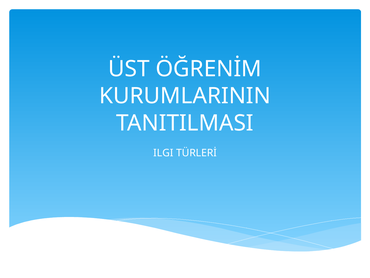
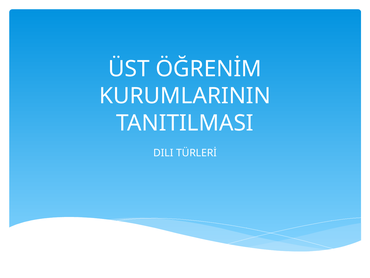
ILGI: ILGI -> DILI
